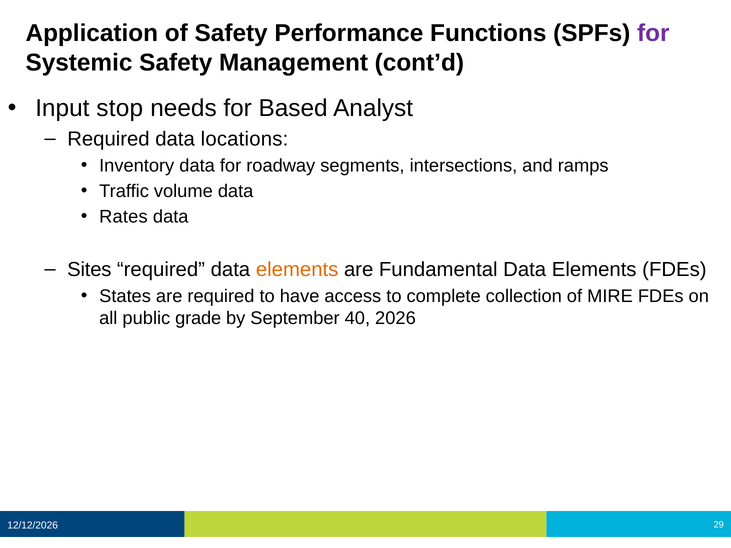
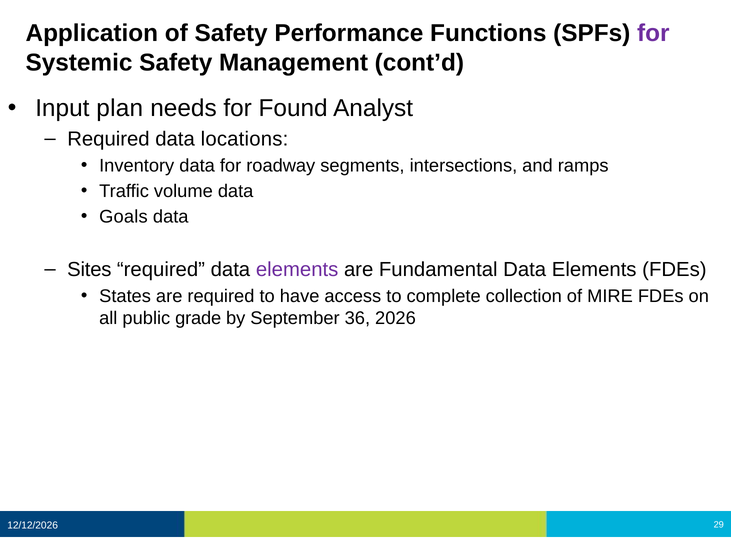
stop: stop -> plan
Based: Based -> Found
Rates: Rates -> Goals
elements at (297, 270) colour: orange -> purple
40: 40 -> 36
